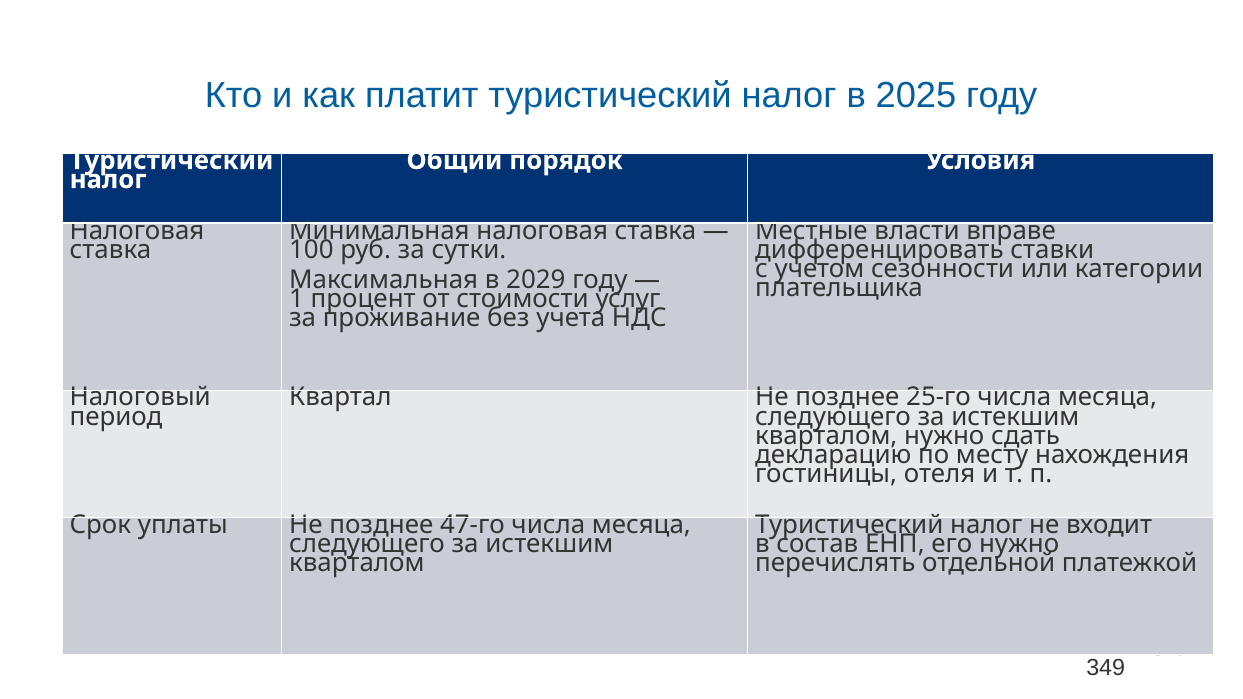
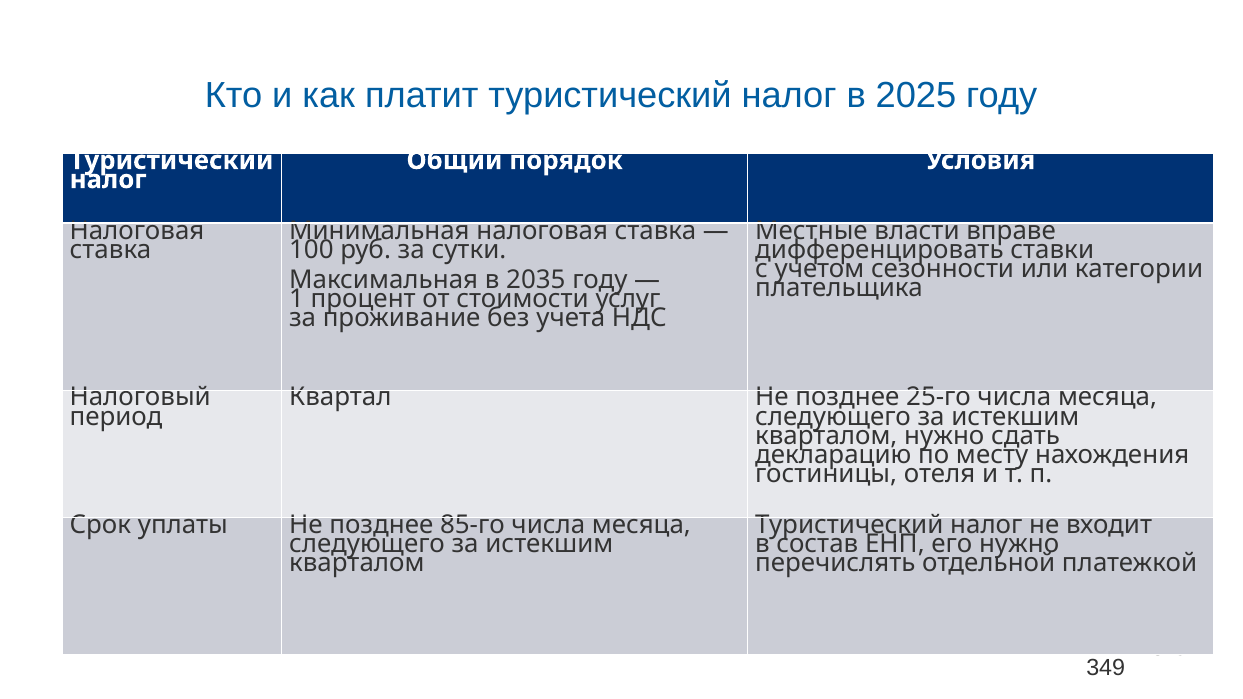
2029: 2029 -> 2035
47-го: 47-го -> 85-го
